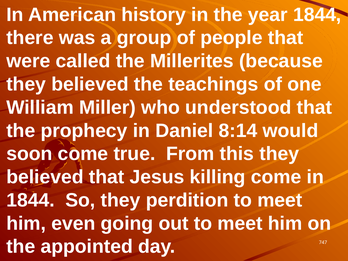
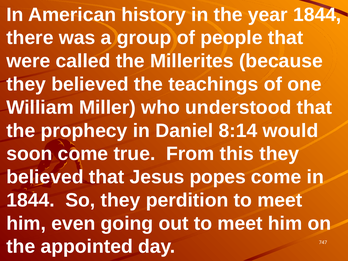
killing: killing -> popes
